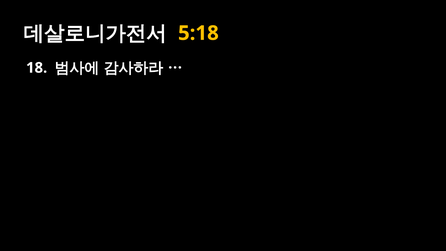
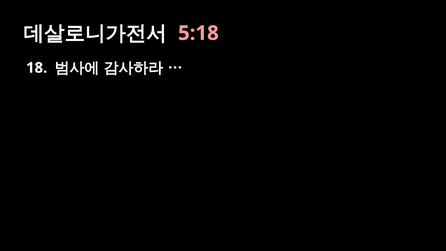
5:18 colour: yellow -> pink
